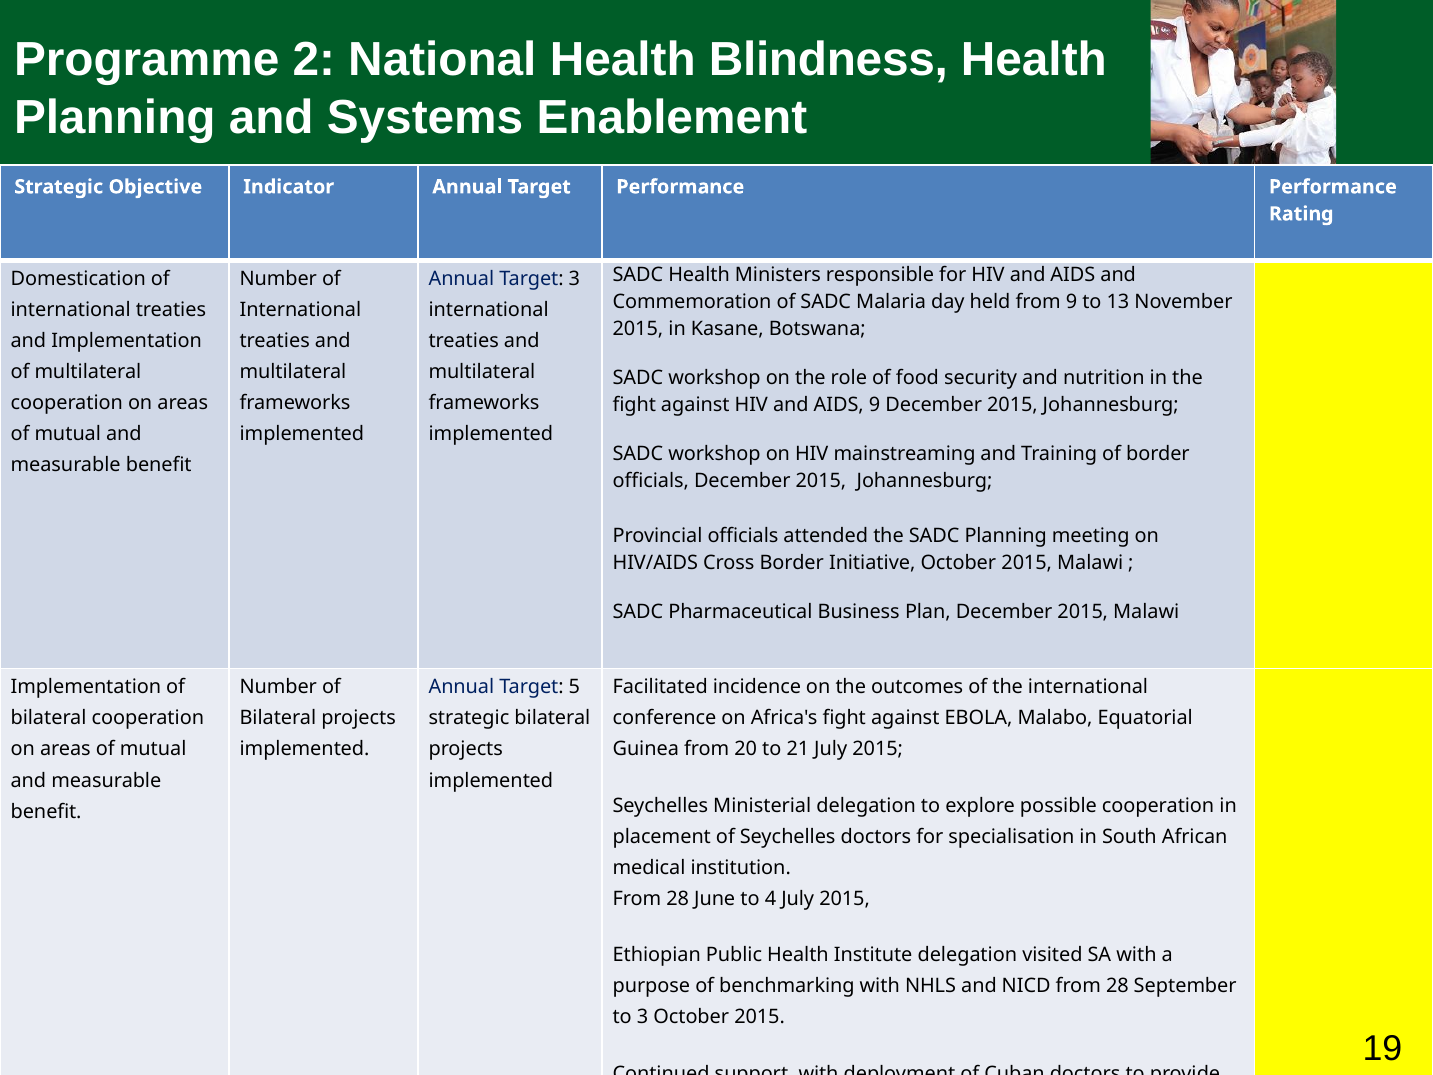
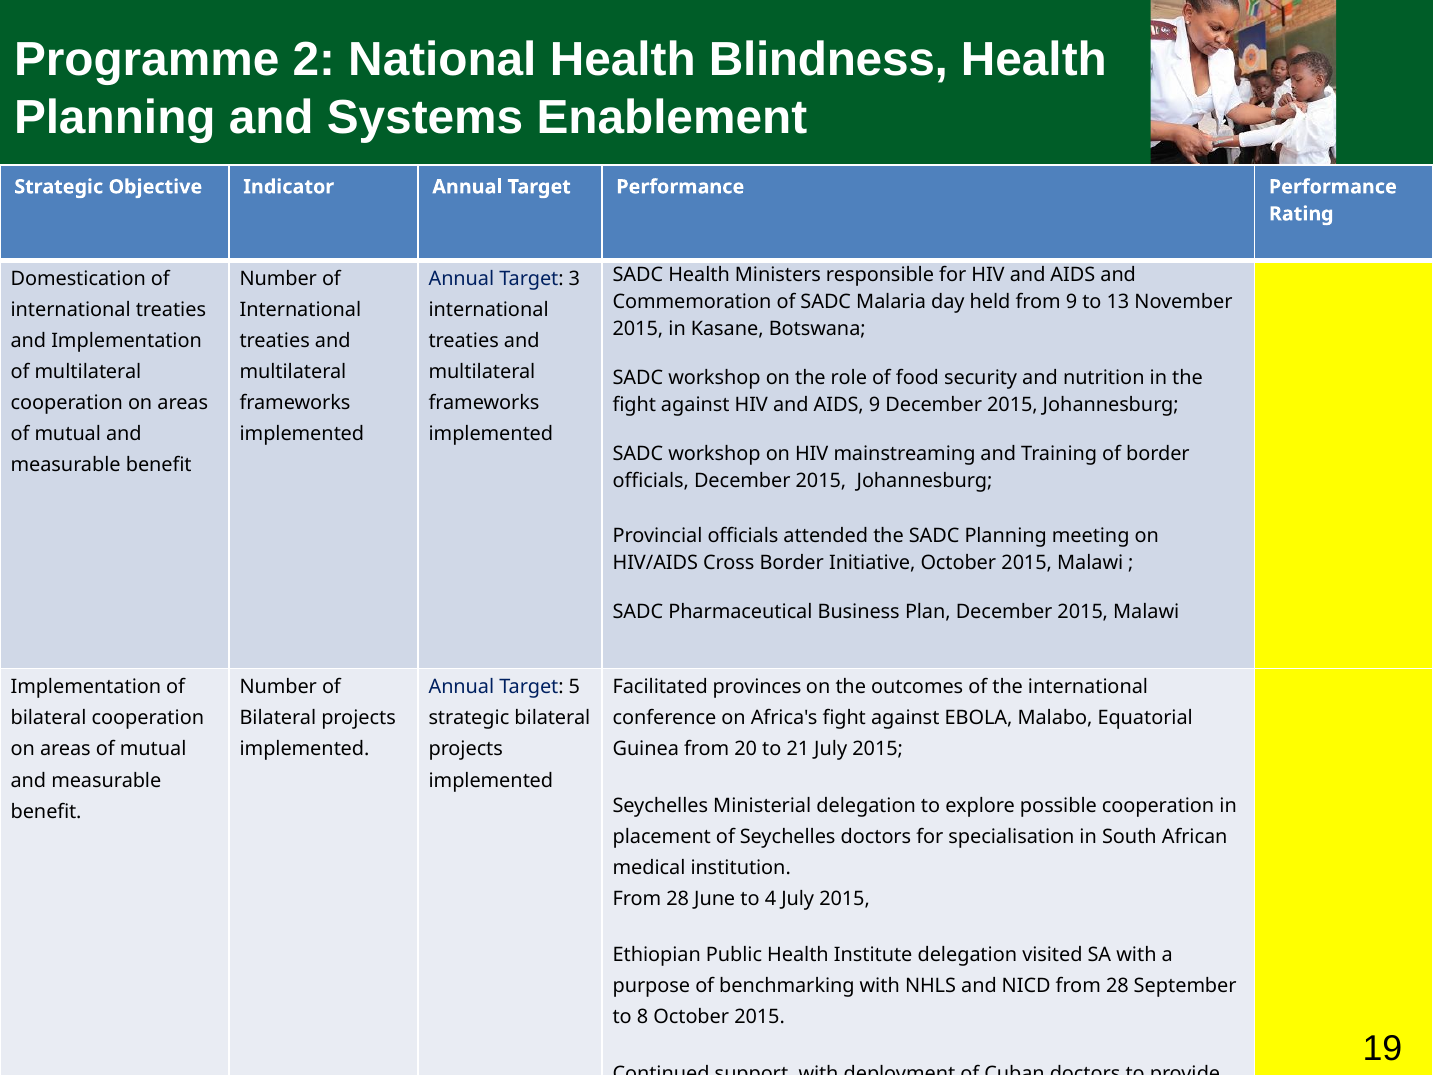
incidence: incidence -> provinces
to 3: 3 -> 8
